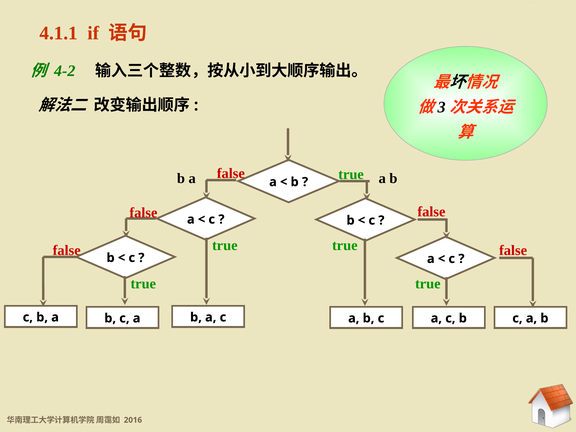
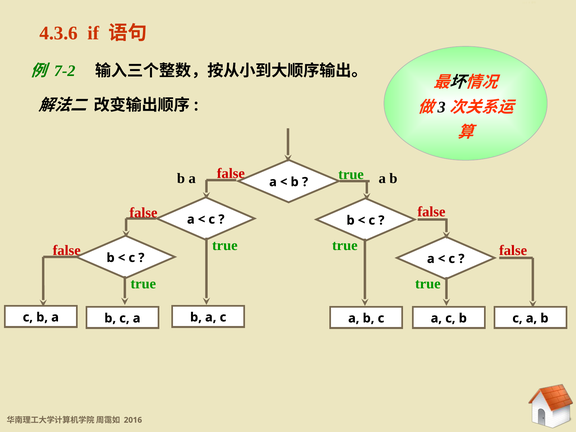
4.1.1: 4.1.1 -> 4.3.6
4-2: 4-2 -> 7-2
